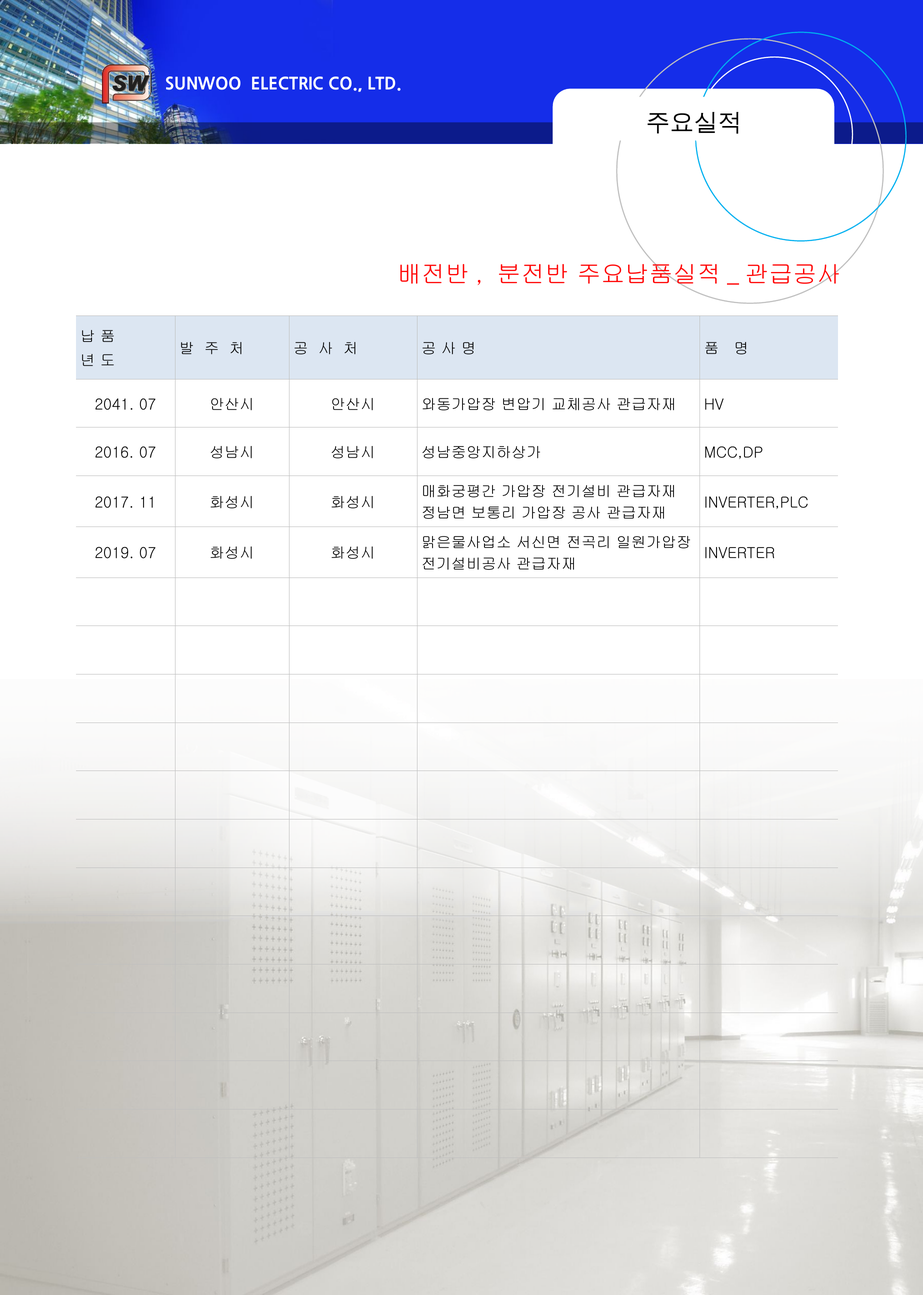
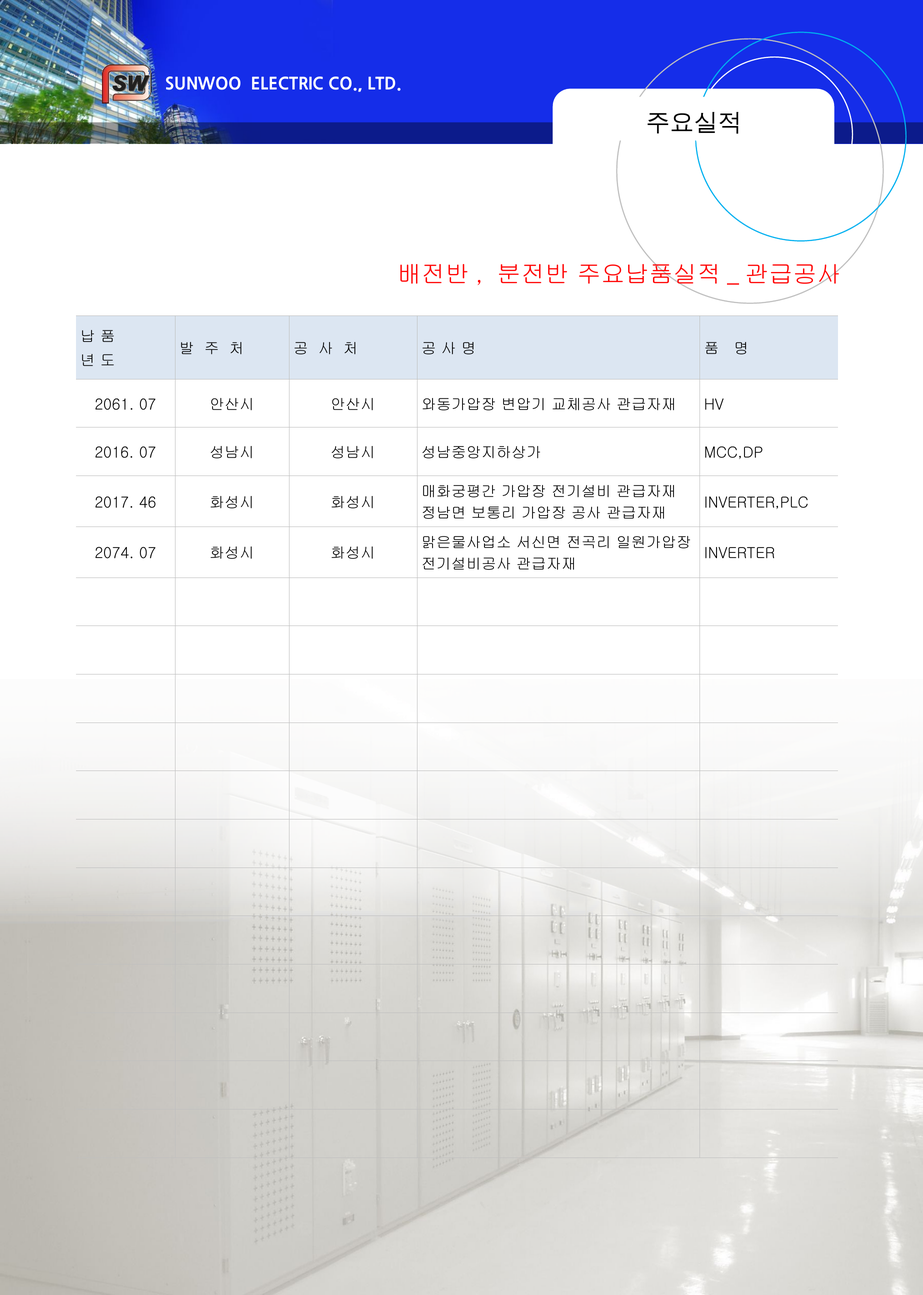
2041: 2041 -> 2061
11: 11 -> 46
2019: 2019 -> 2074
